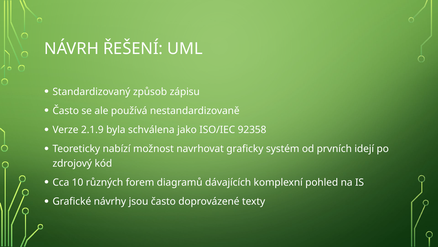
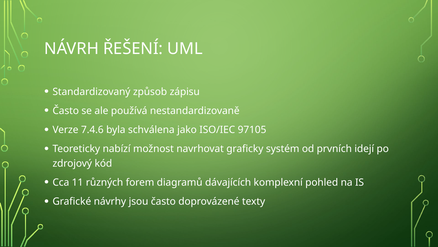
2.1.9: 2.1.9 -> 7.4.6
92358: 92358 -> 97105
10: 10 -> 11
